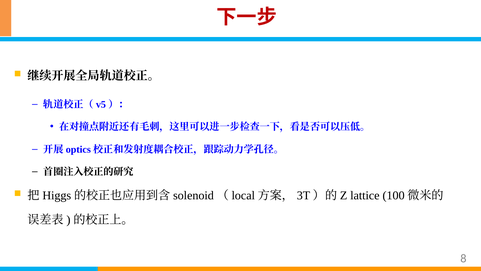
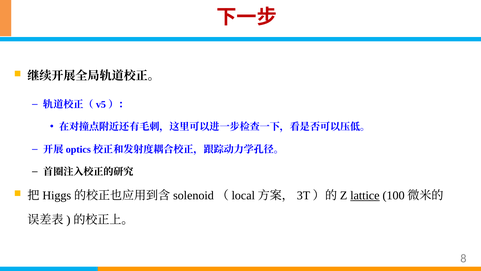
lattice underline: none -> present
